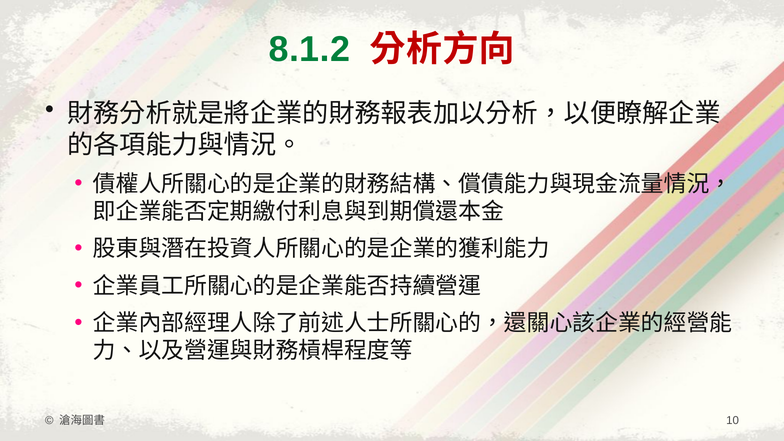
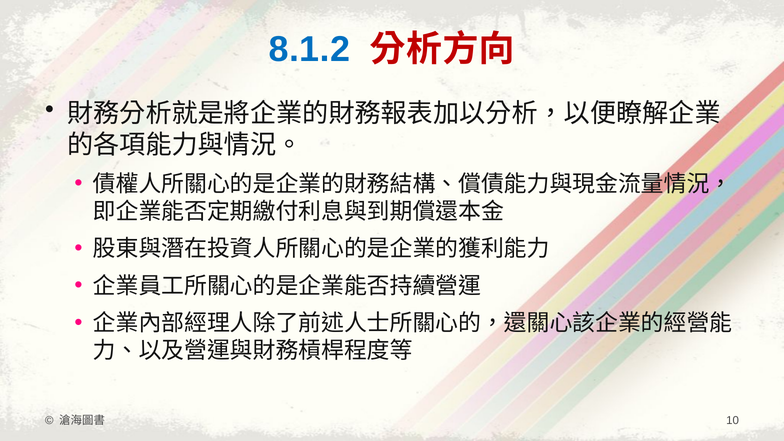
8.1.2 colour: green -> blue
